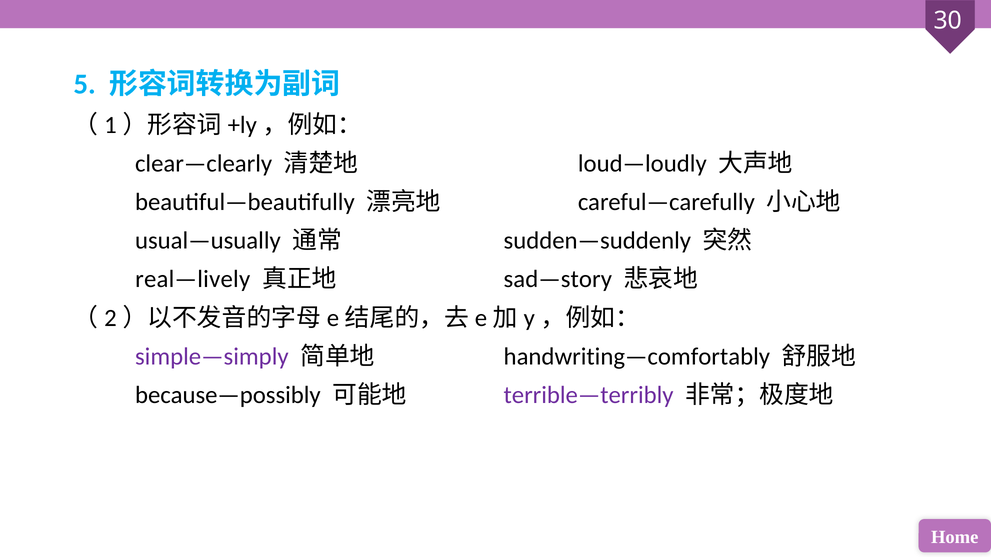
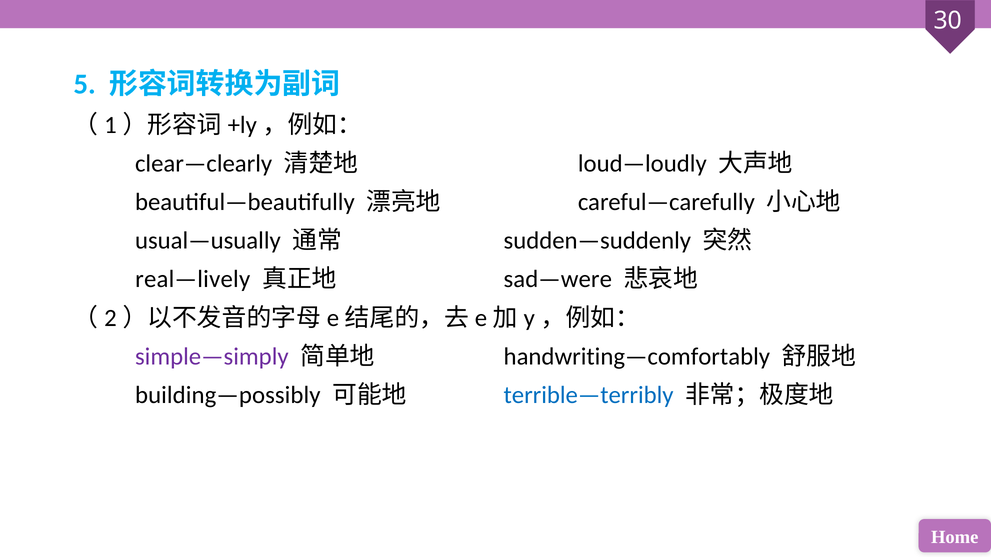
sad—story: sad—story -> sad—were
because—possibly: because—possibly -> building—possibly
terrible—terribly colour: purple -> blue
